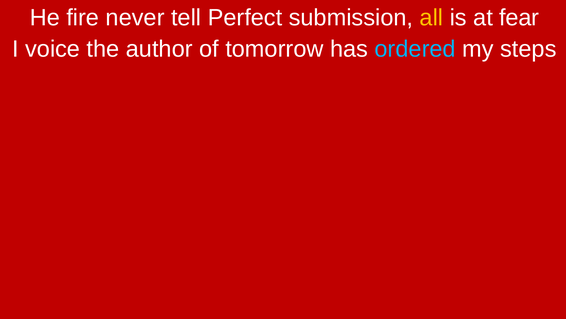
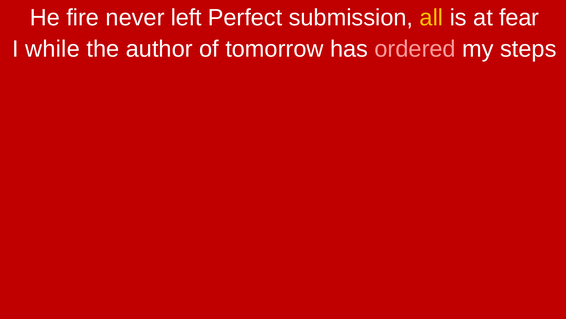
tell: tell -> left
voice: voice -> while
ordered colour: light blue -> pink
